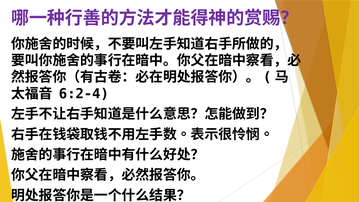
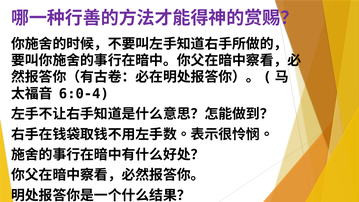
6:2-4: 6:2-4 -> 6:0-4
